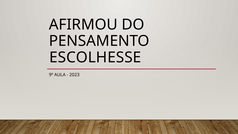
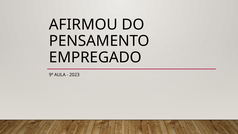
ESCOLHESSE: ESCOLHESSE -> EMPREGADO
